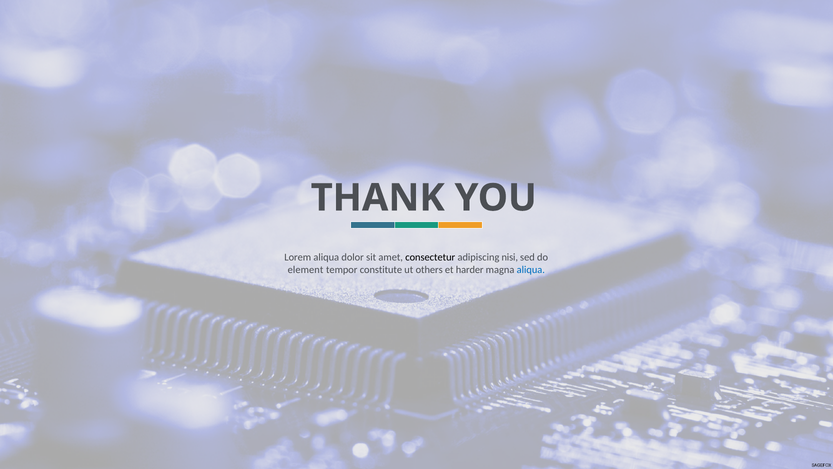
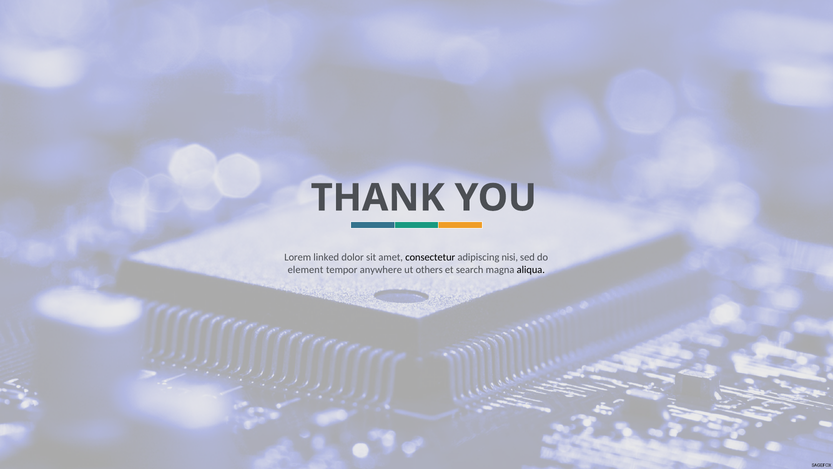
Lorem aliqua: aliqua -> linked
constitute: constitute -> anywhere
harder: harder -> search
aliqua at (531, 270) colour: blue -> black
